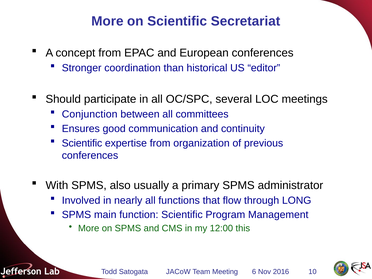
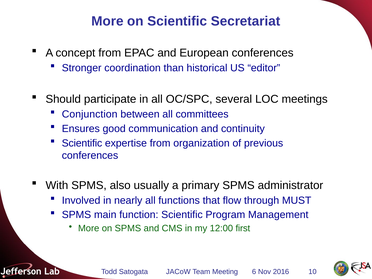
LONG: LONG -> MUST
this: this -> first
